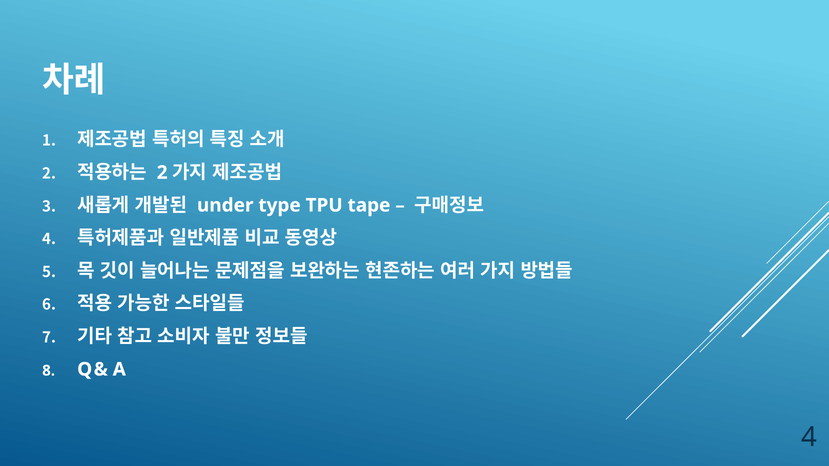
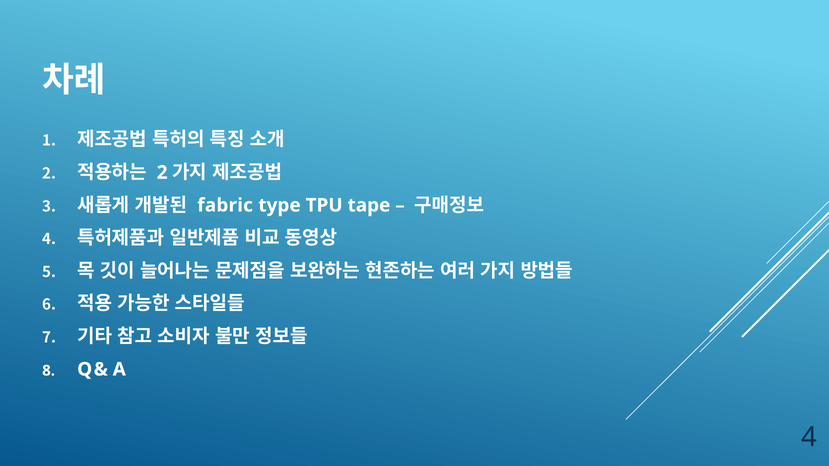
under: under -> fabric
